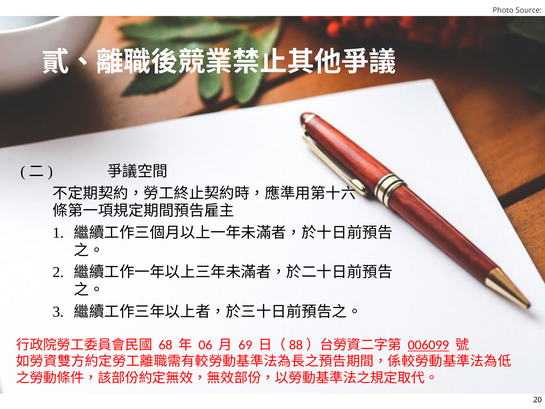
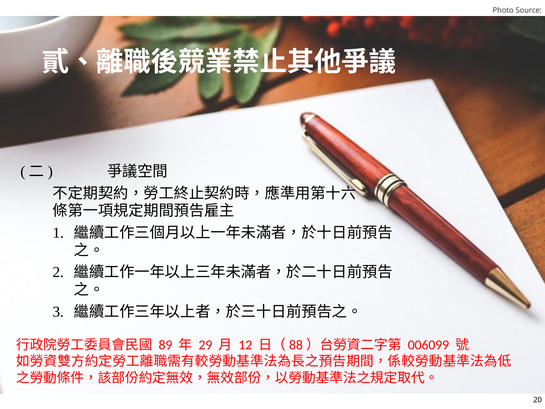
68: 68 -> 89
06: 06 -> 29
69: 69 -> 12
006099 underline: present -> none
